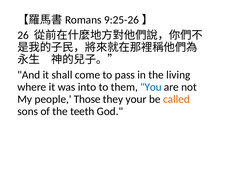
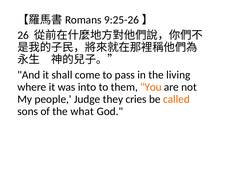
You colour: blue -> orange
Those: Those -> Judge
your: your -> cries
teeth: teeth -> what
